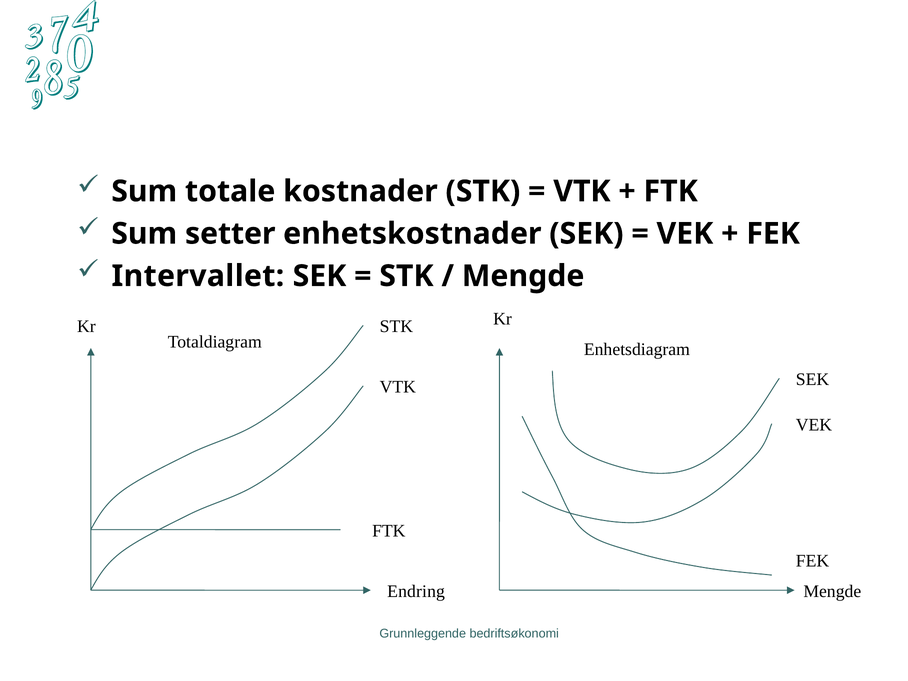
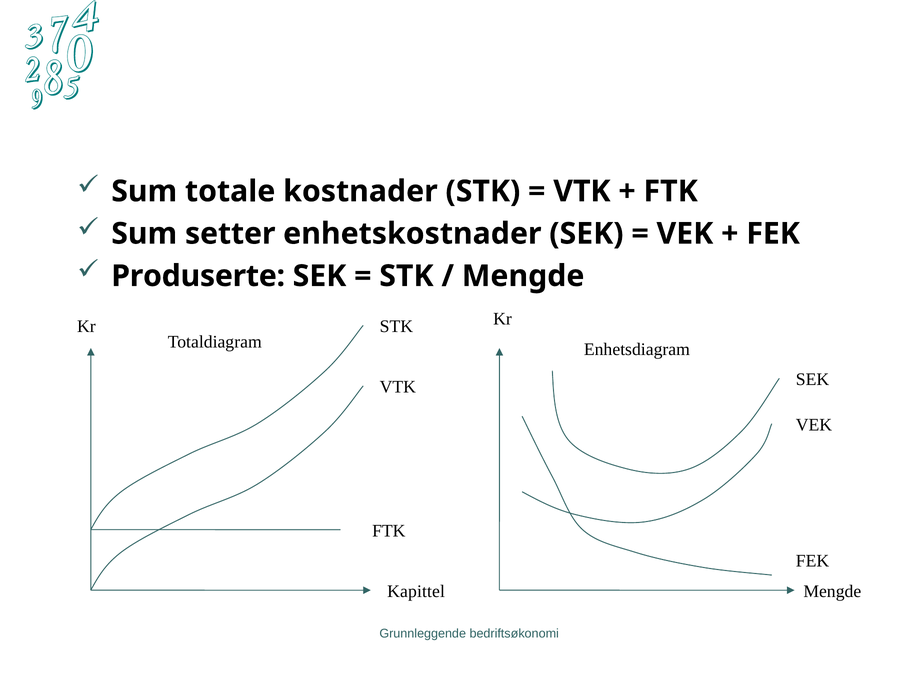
Intervallet: Intervallet -> Produserte
Endring: Endring -> Kapittel
